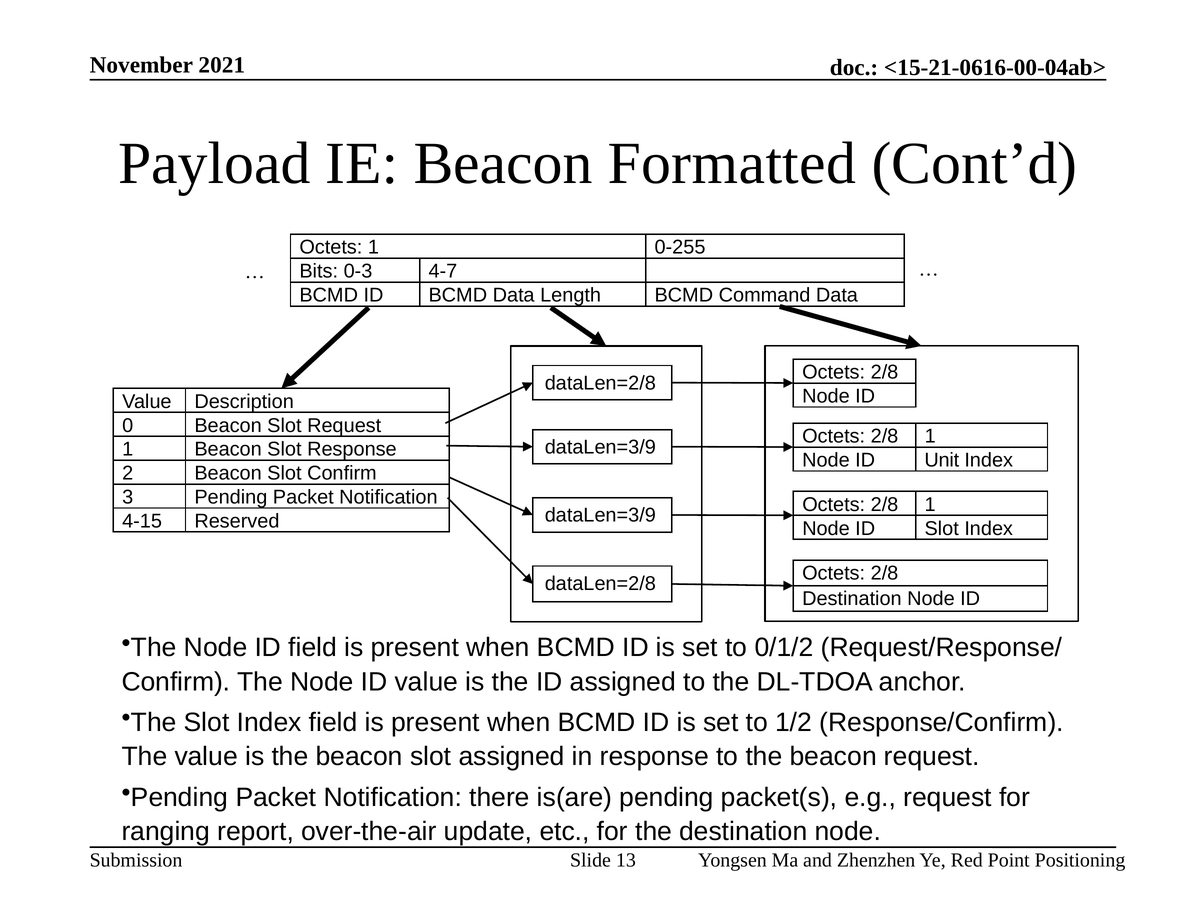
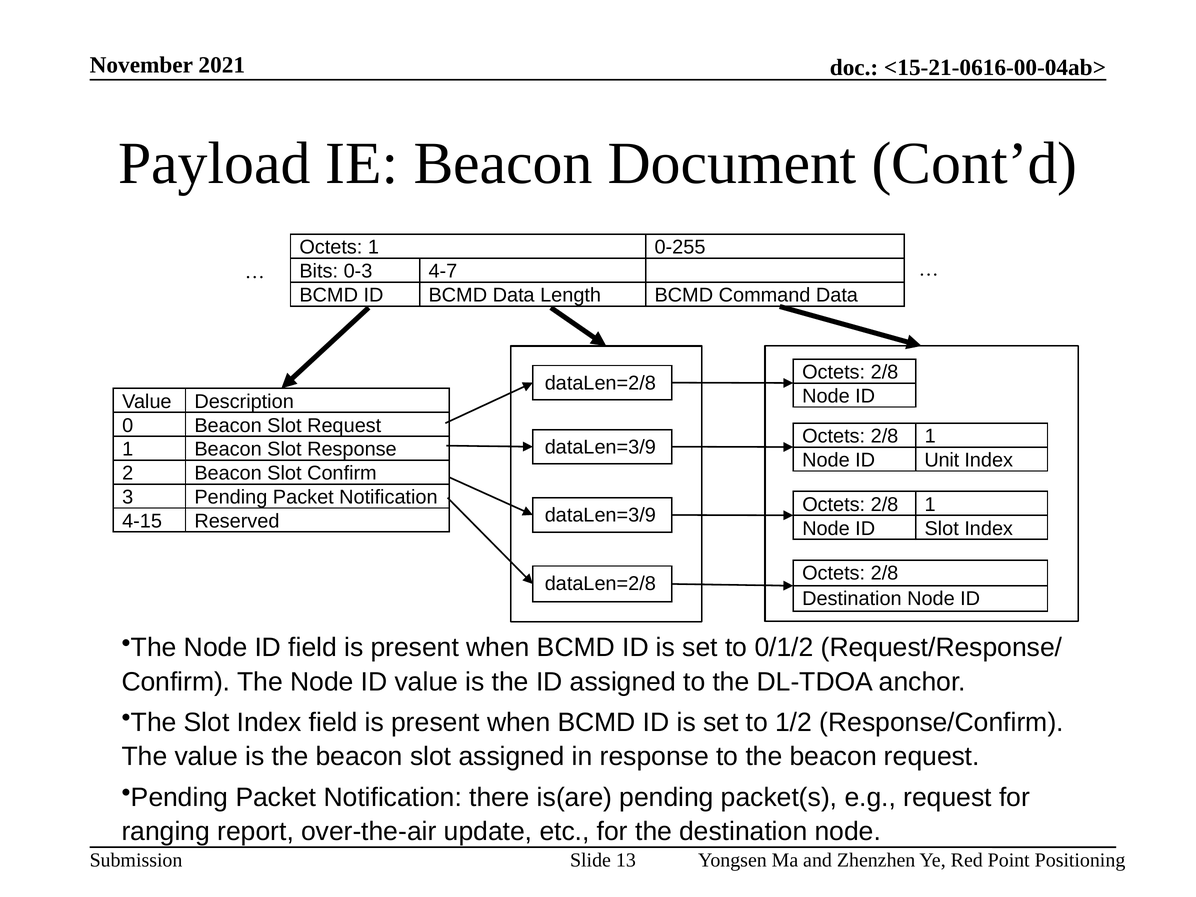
Formatted: Formatted -> Document
